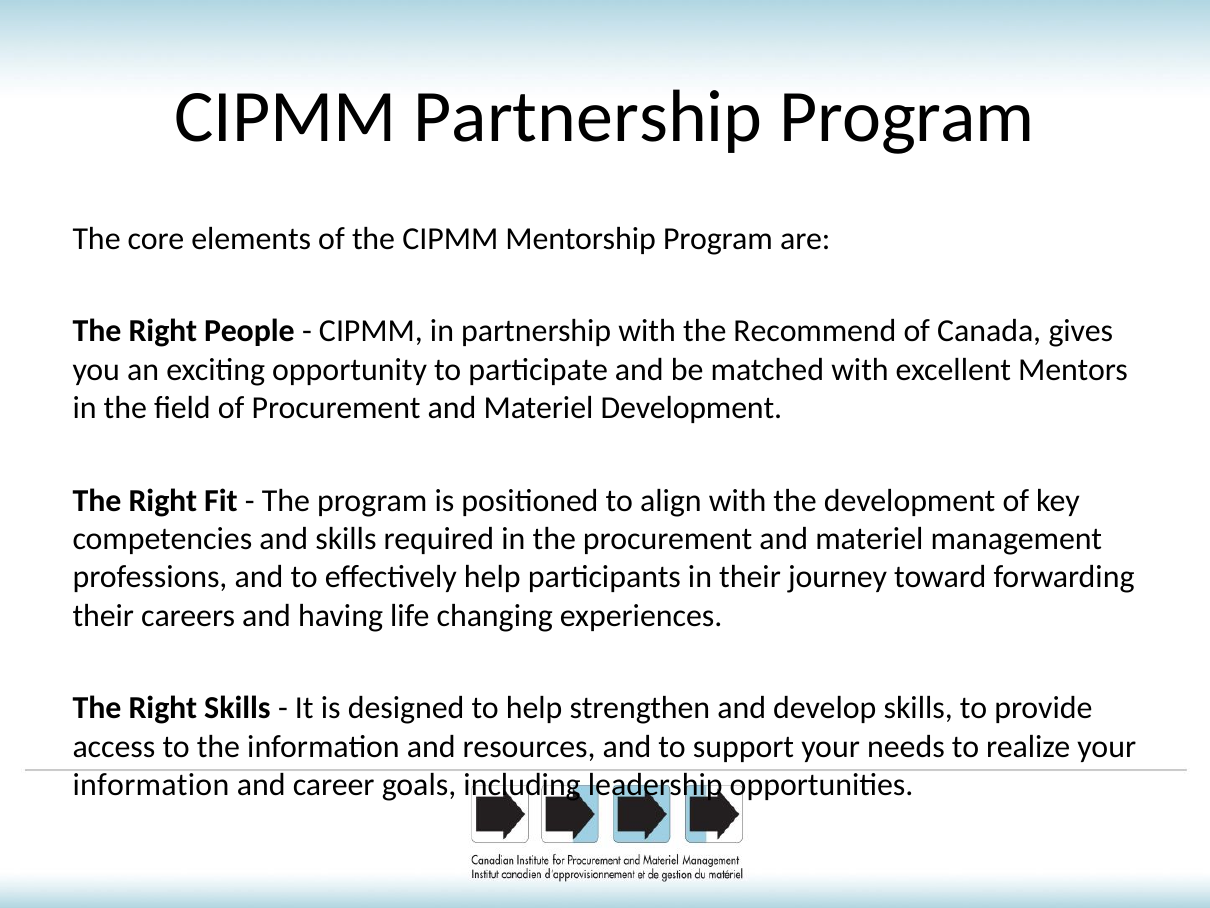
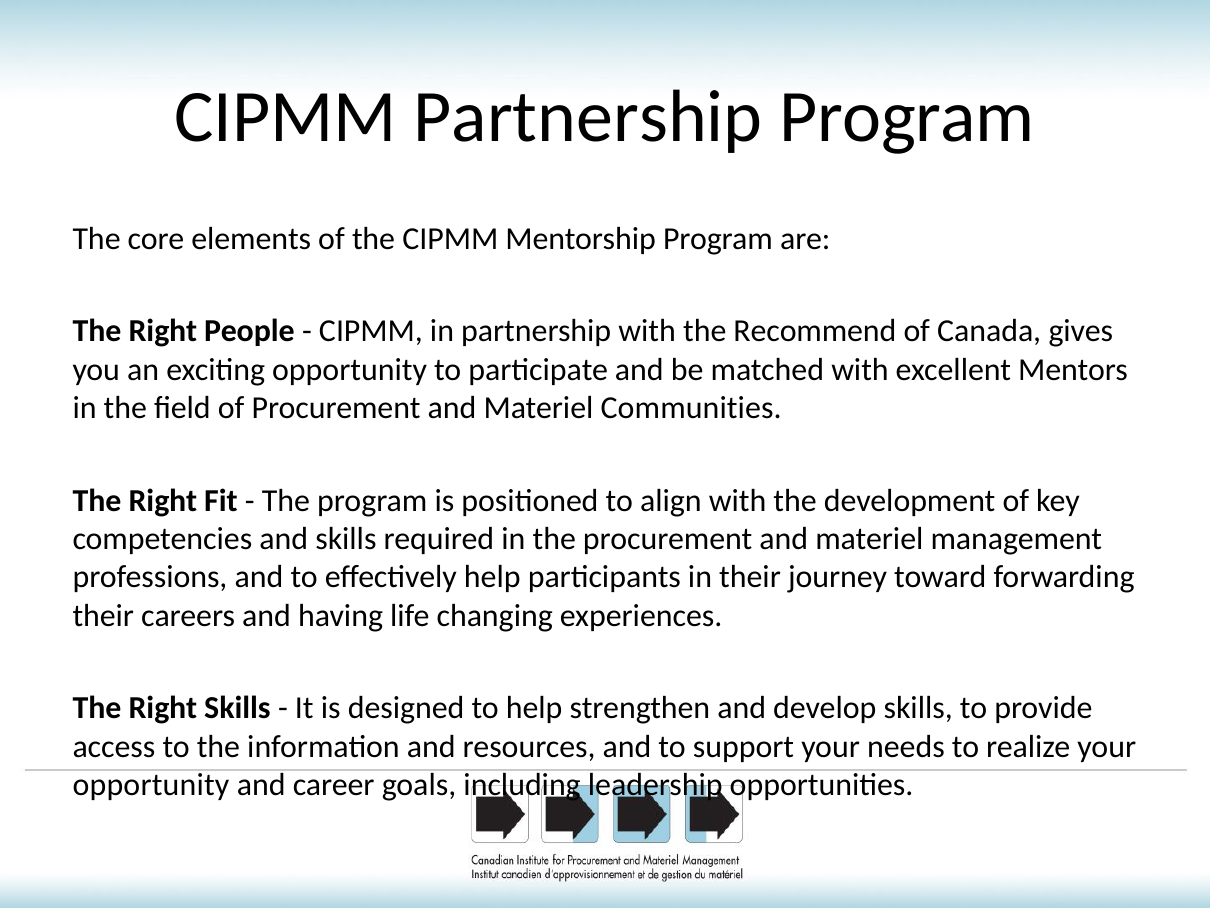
Materiel Development: Development -> Communities
information at (151, 785): information -> opportunity
